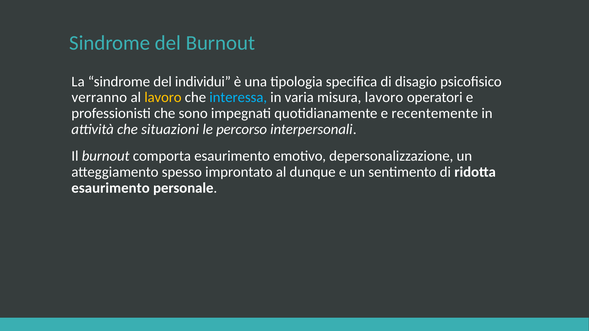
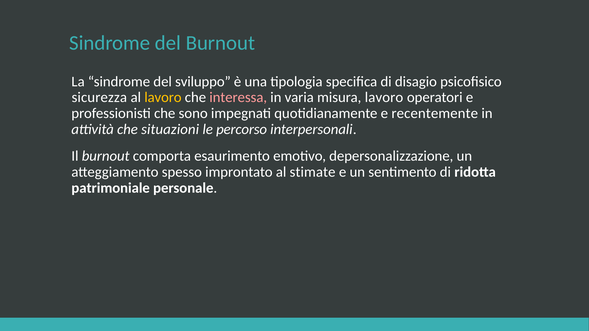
individui: individui -> sviluppo
verranno: verranno -> sicurezza
interessa colour: light blue -> pink
dunque: dunque -> stimate
esaurimento at (111, 188): esaurimento -> patrimoniale
